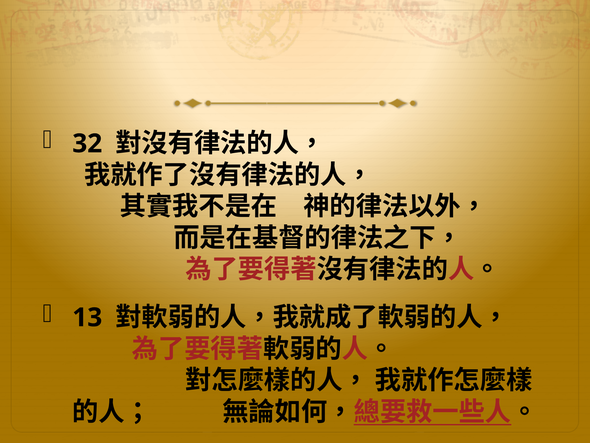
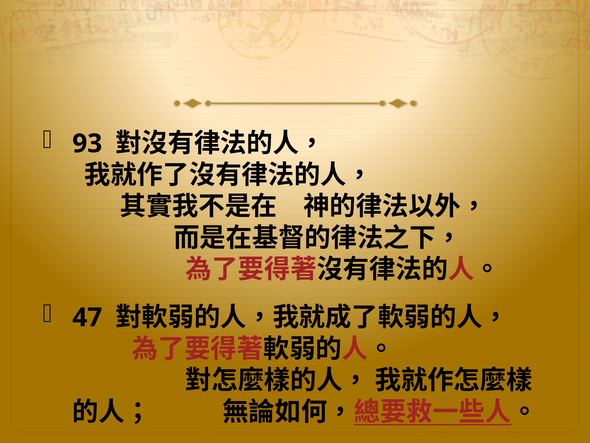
32: 32 -> 93
13: 13 -> 47
